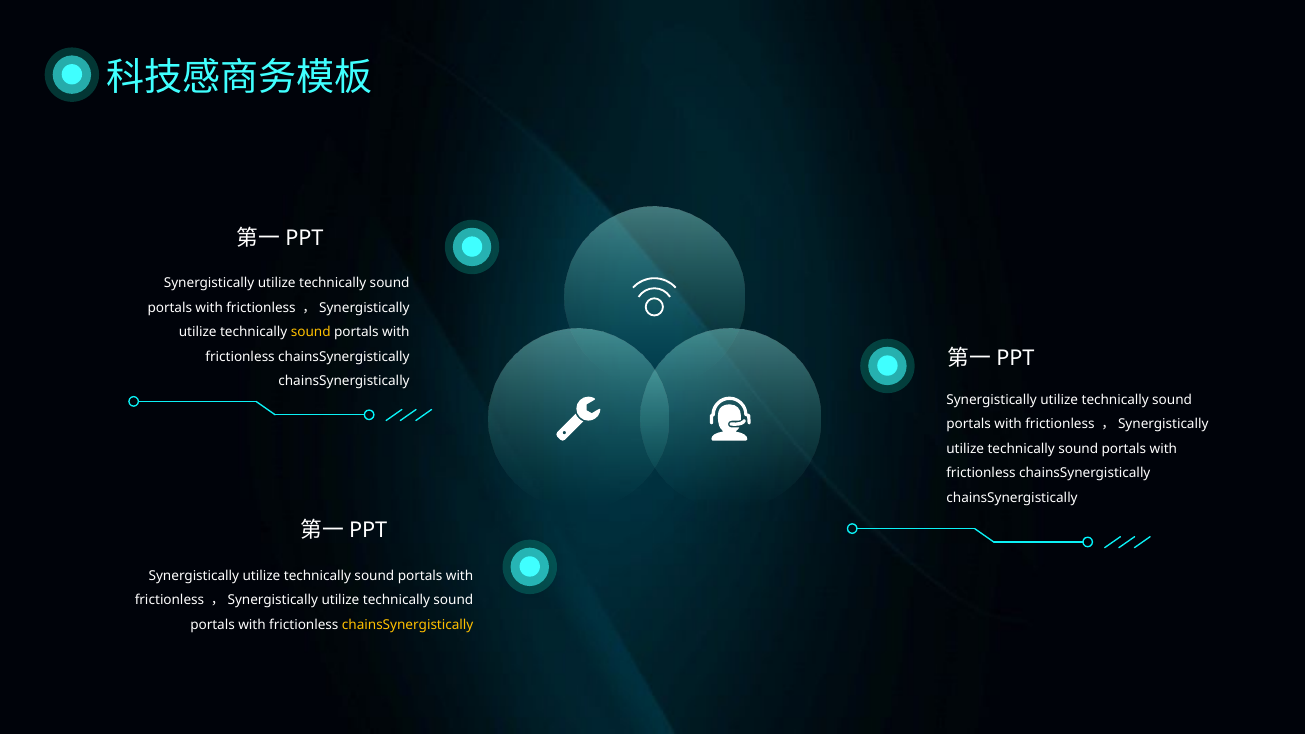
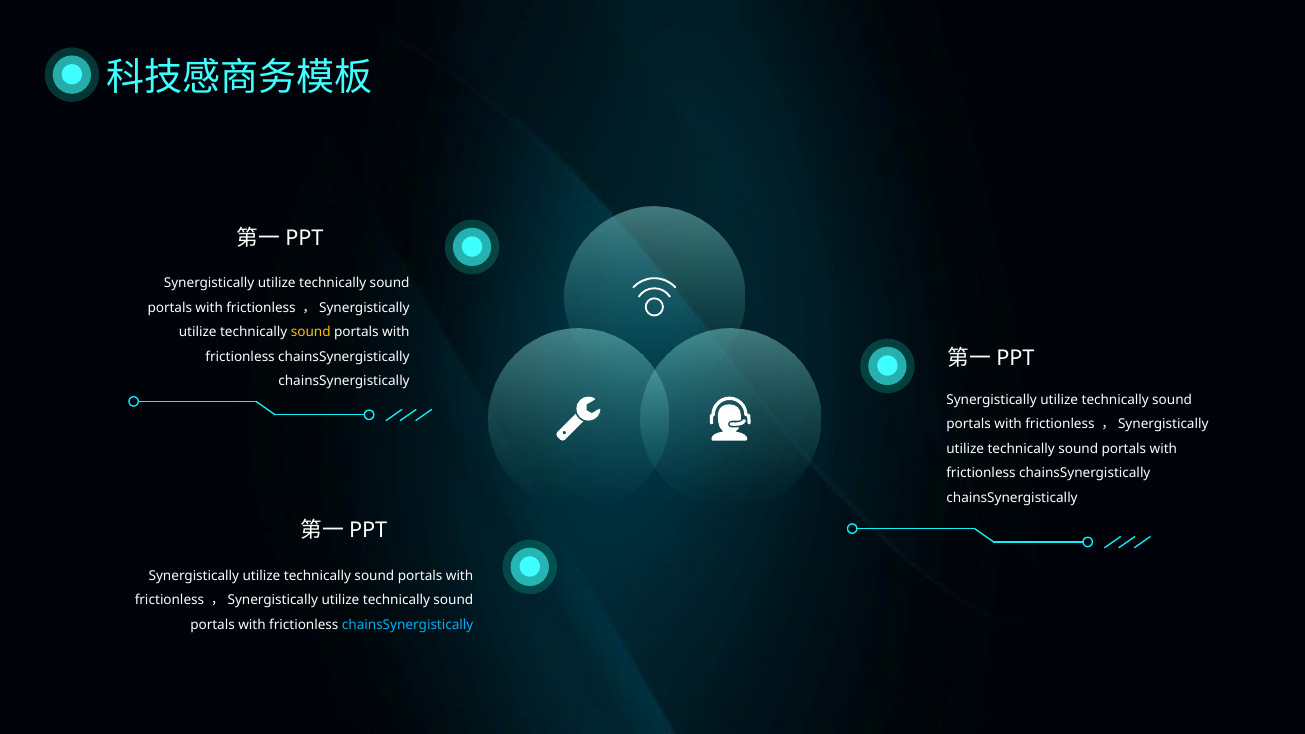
chainsSynergistically at (408, 625) colour: yellow -> light blue
